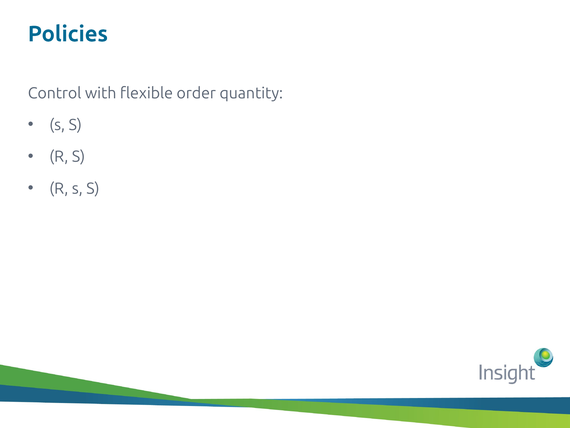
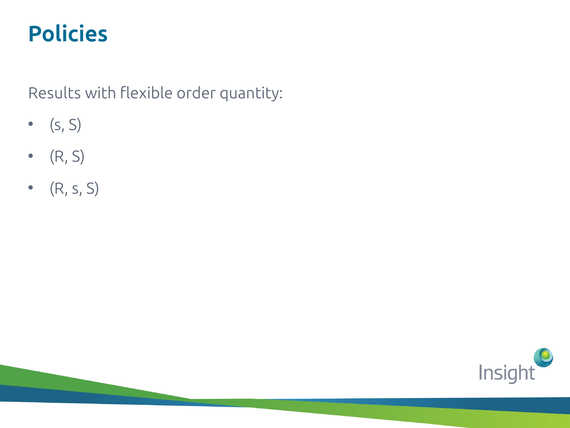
Control: Control -> Results
